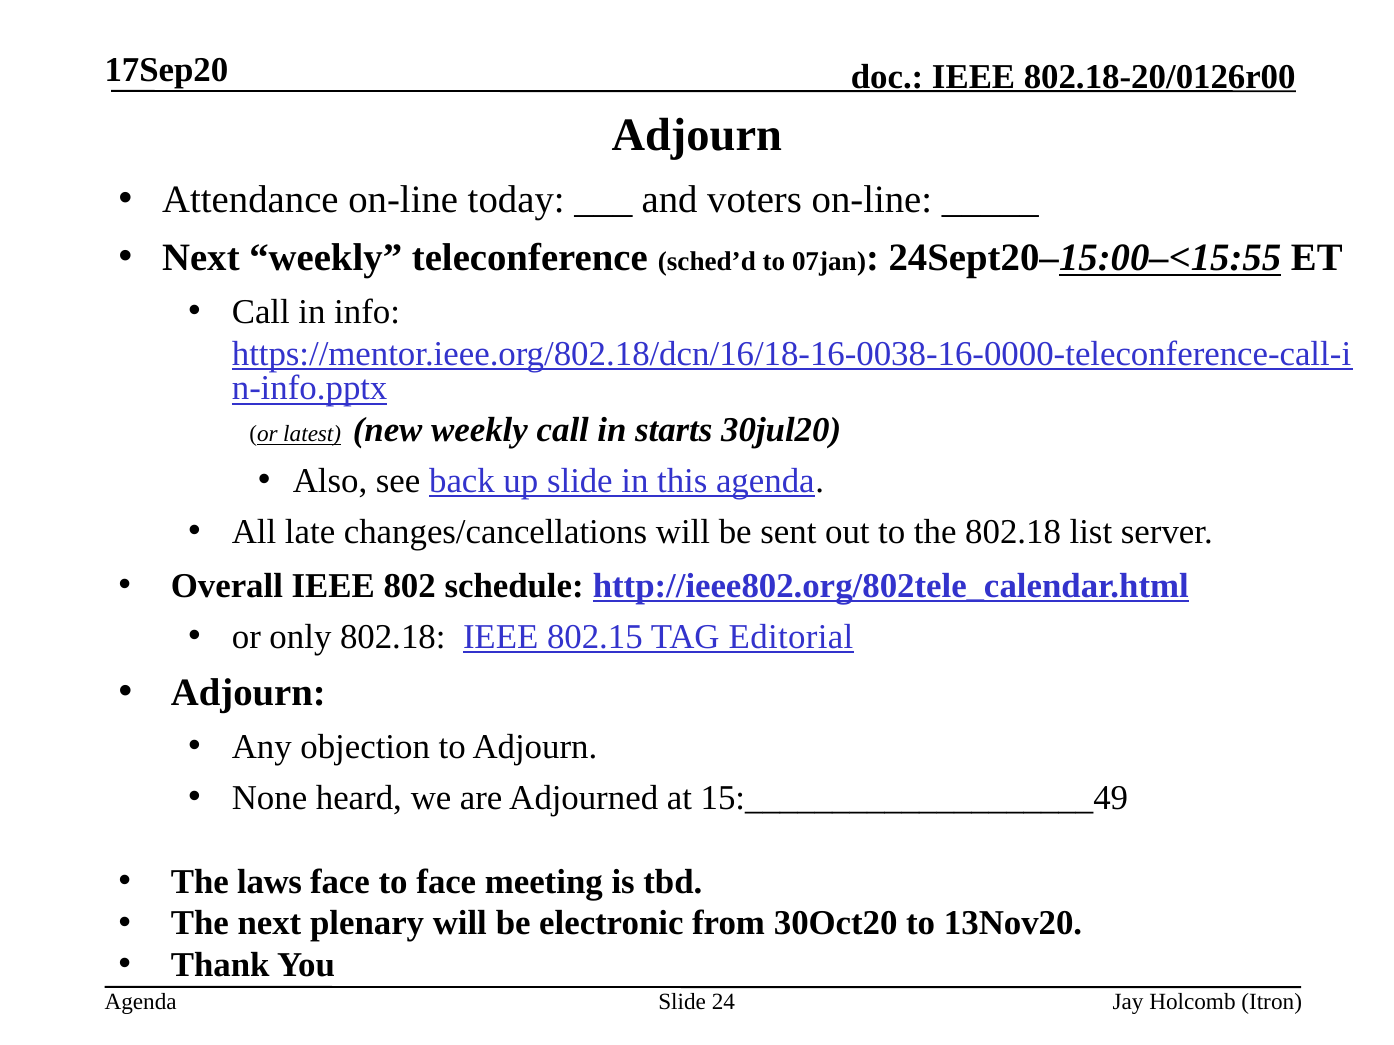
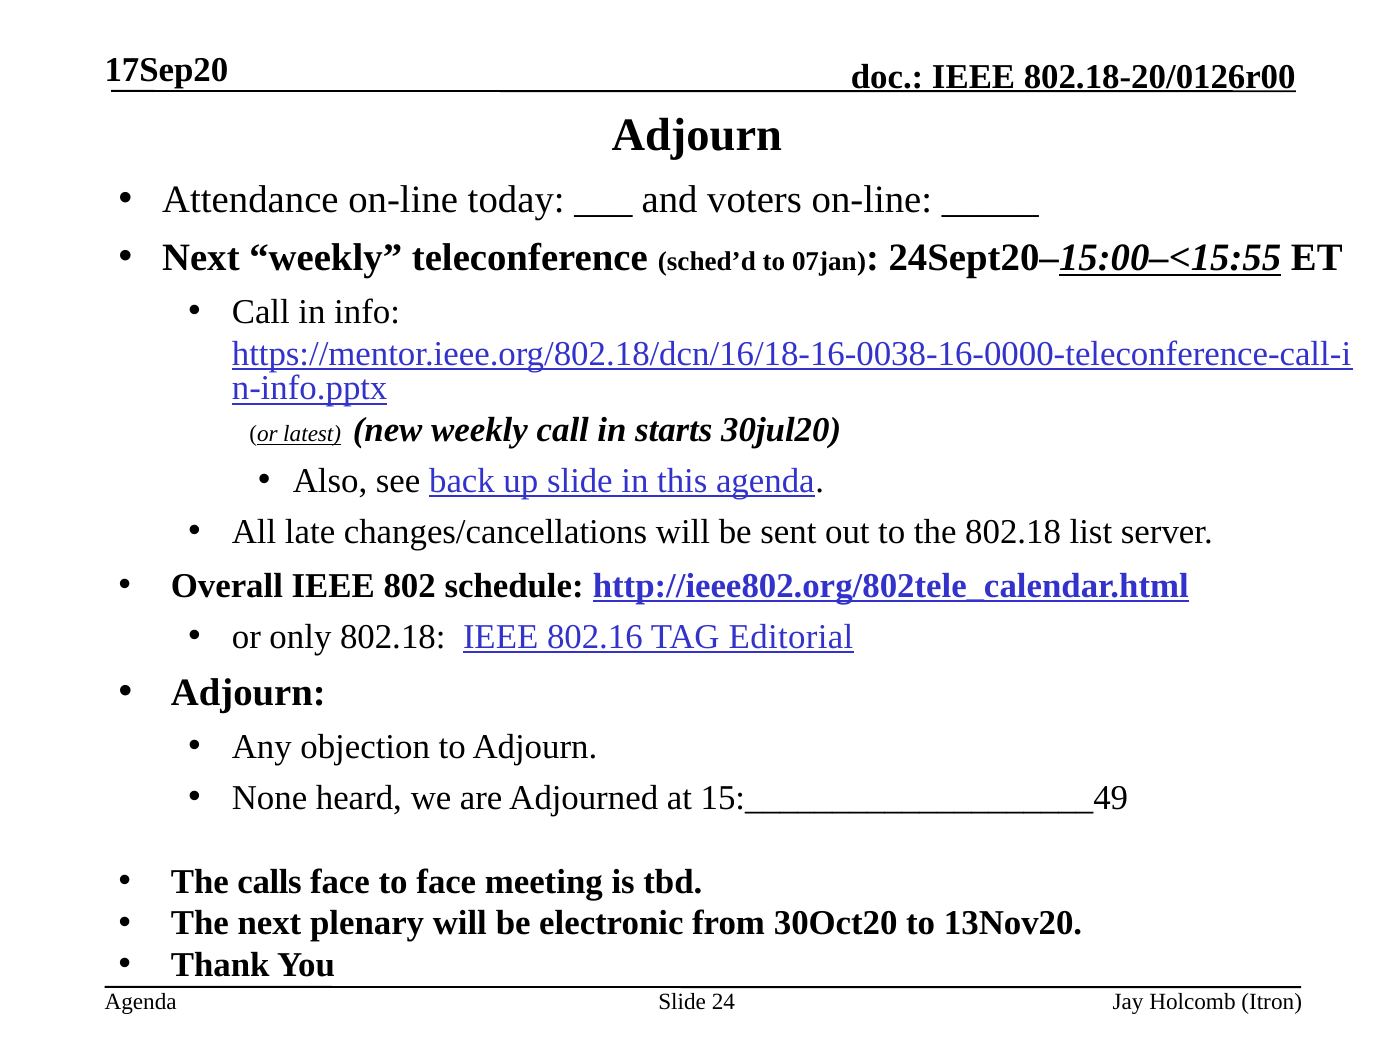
802.15: 802.15 -> 802.16
laws: laws -> calls
